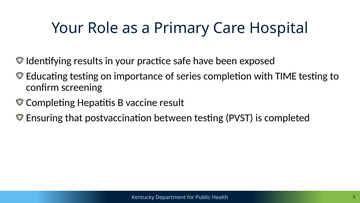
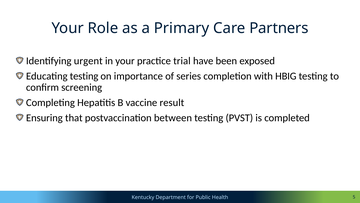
Hospital: Hospital -> Partners
results: results -> urgent
safe: safe -> trial
TIME: TIME -> HBIG
